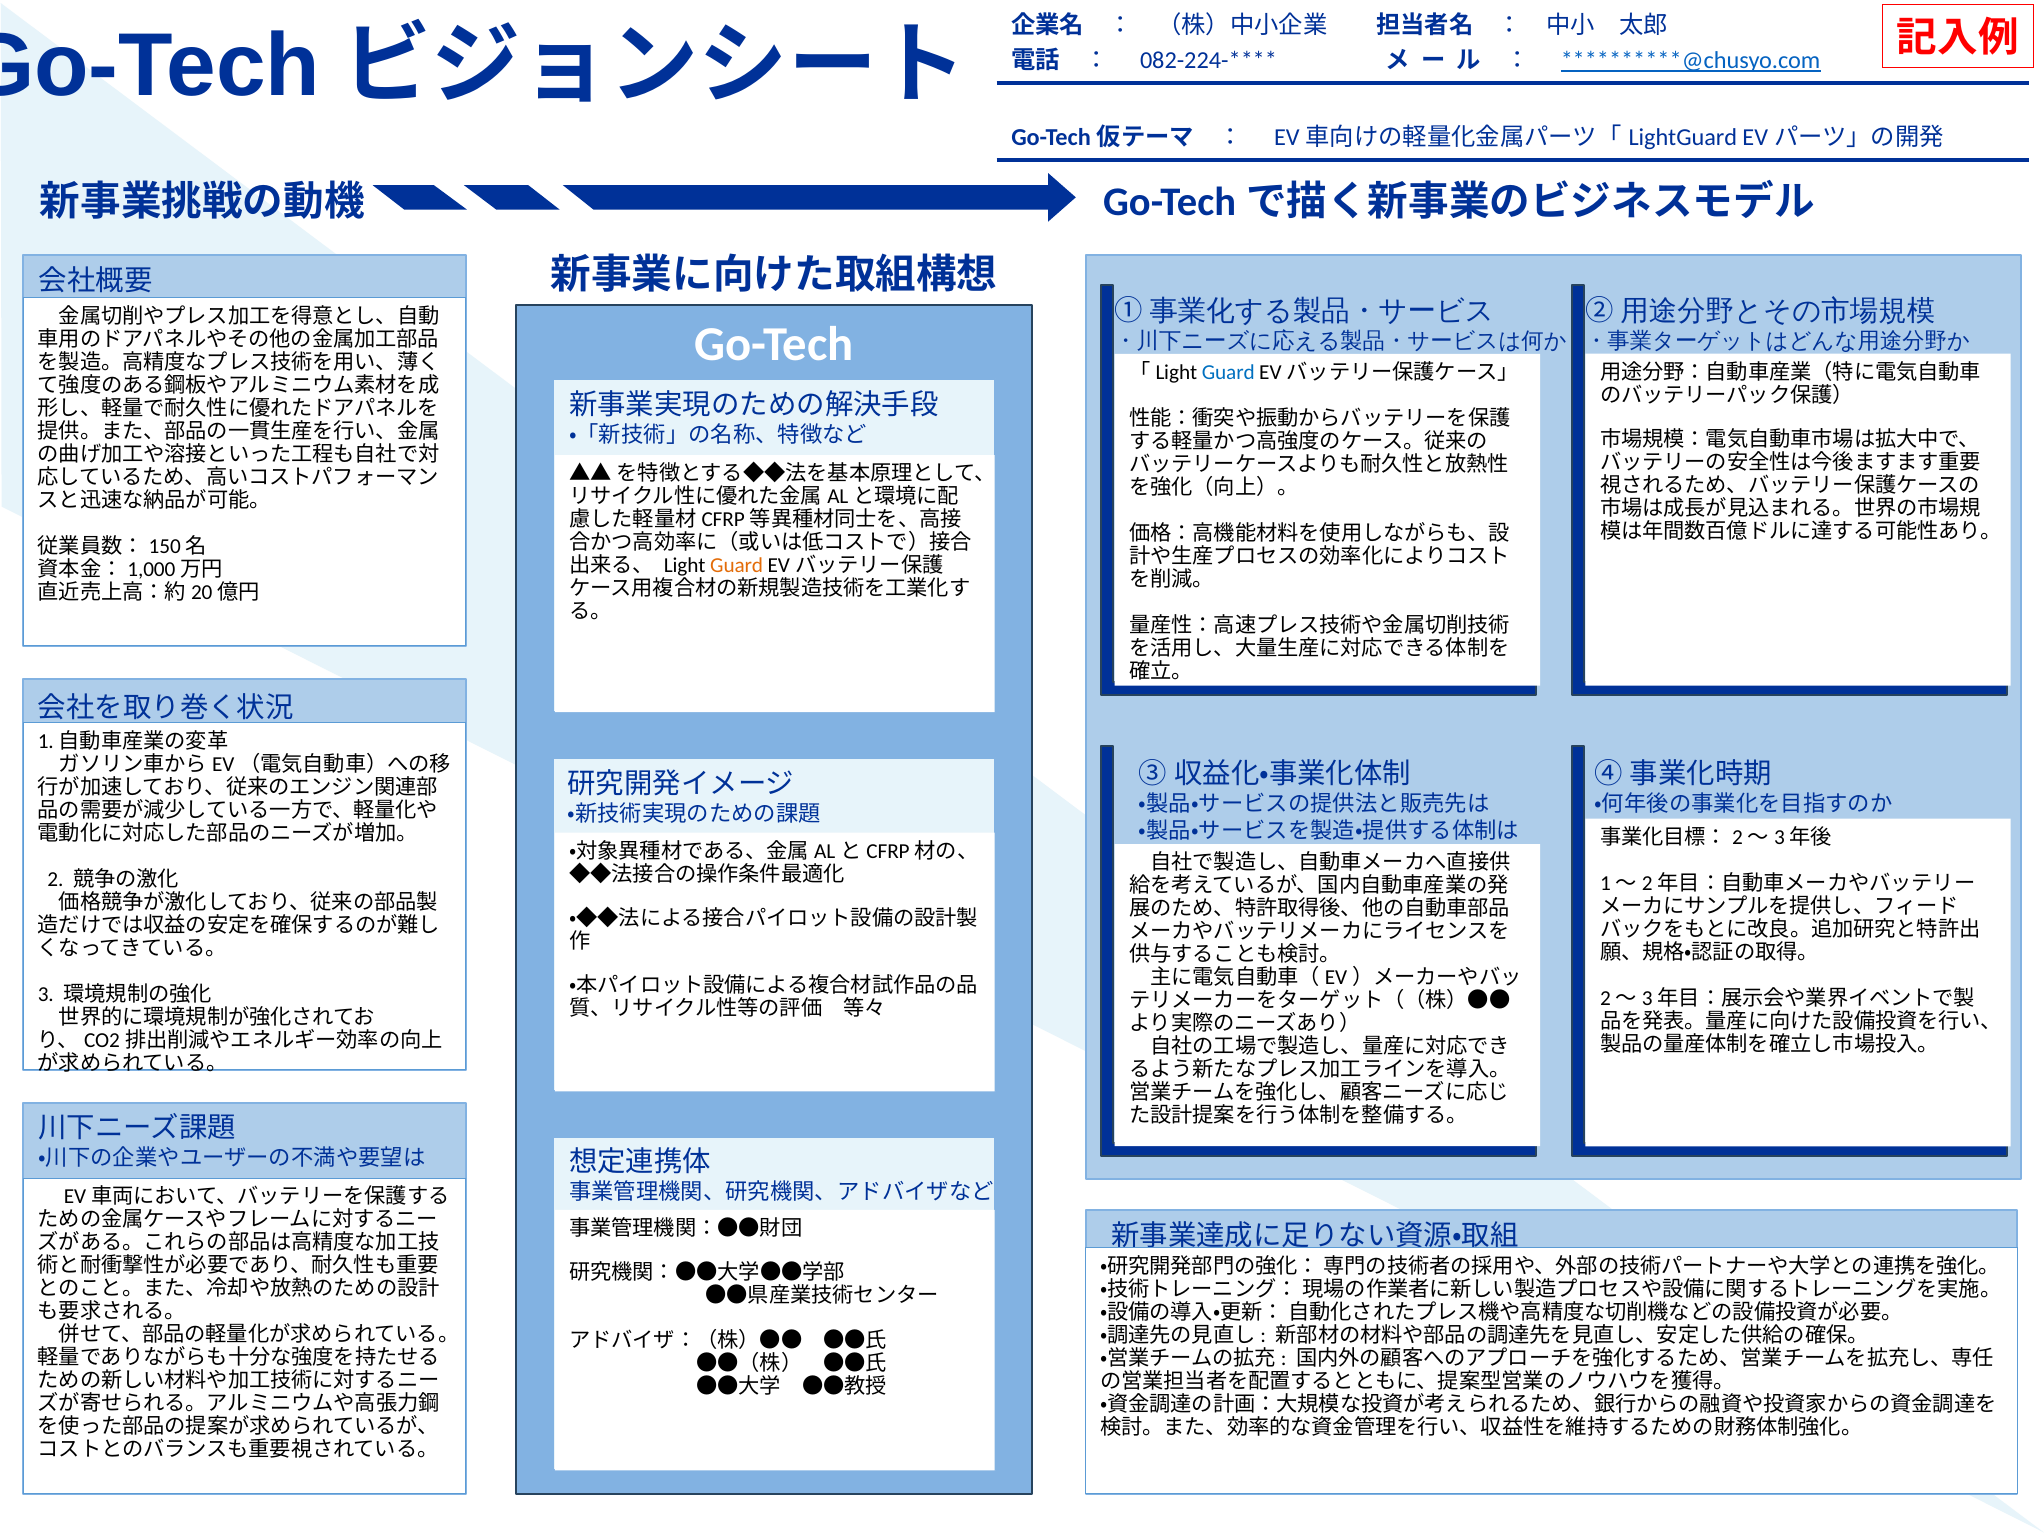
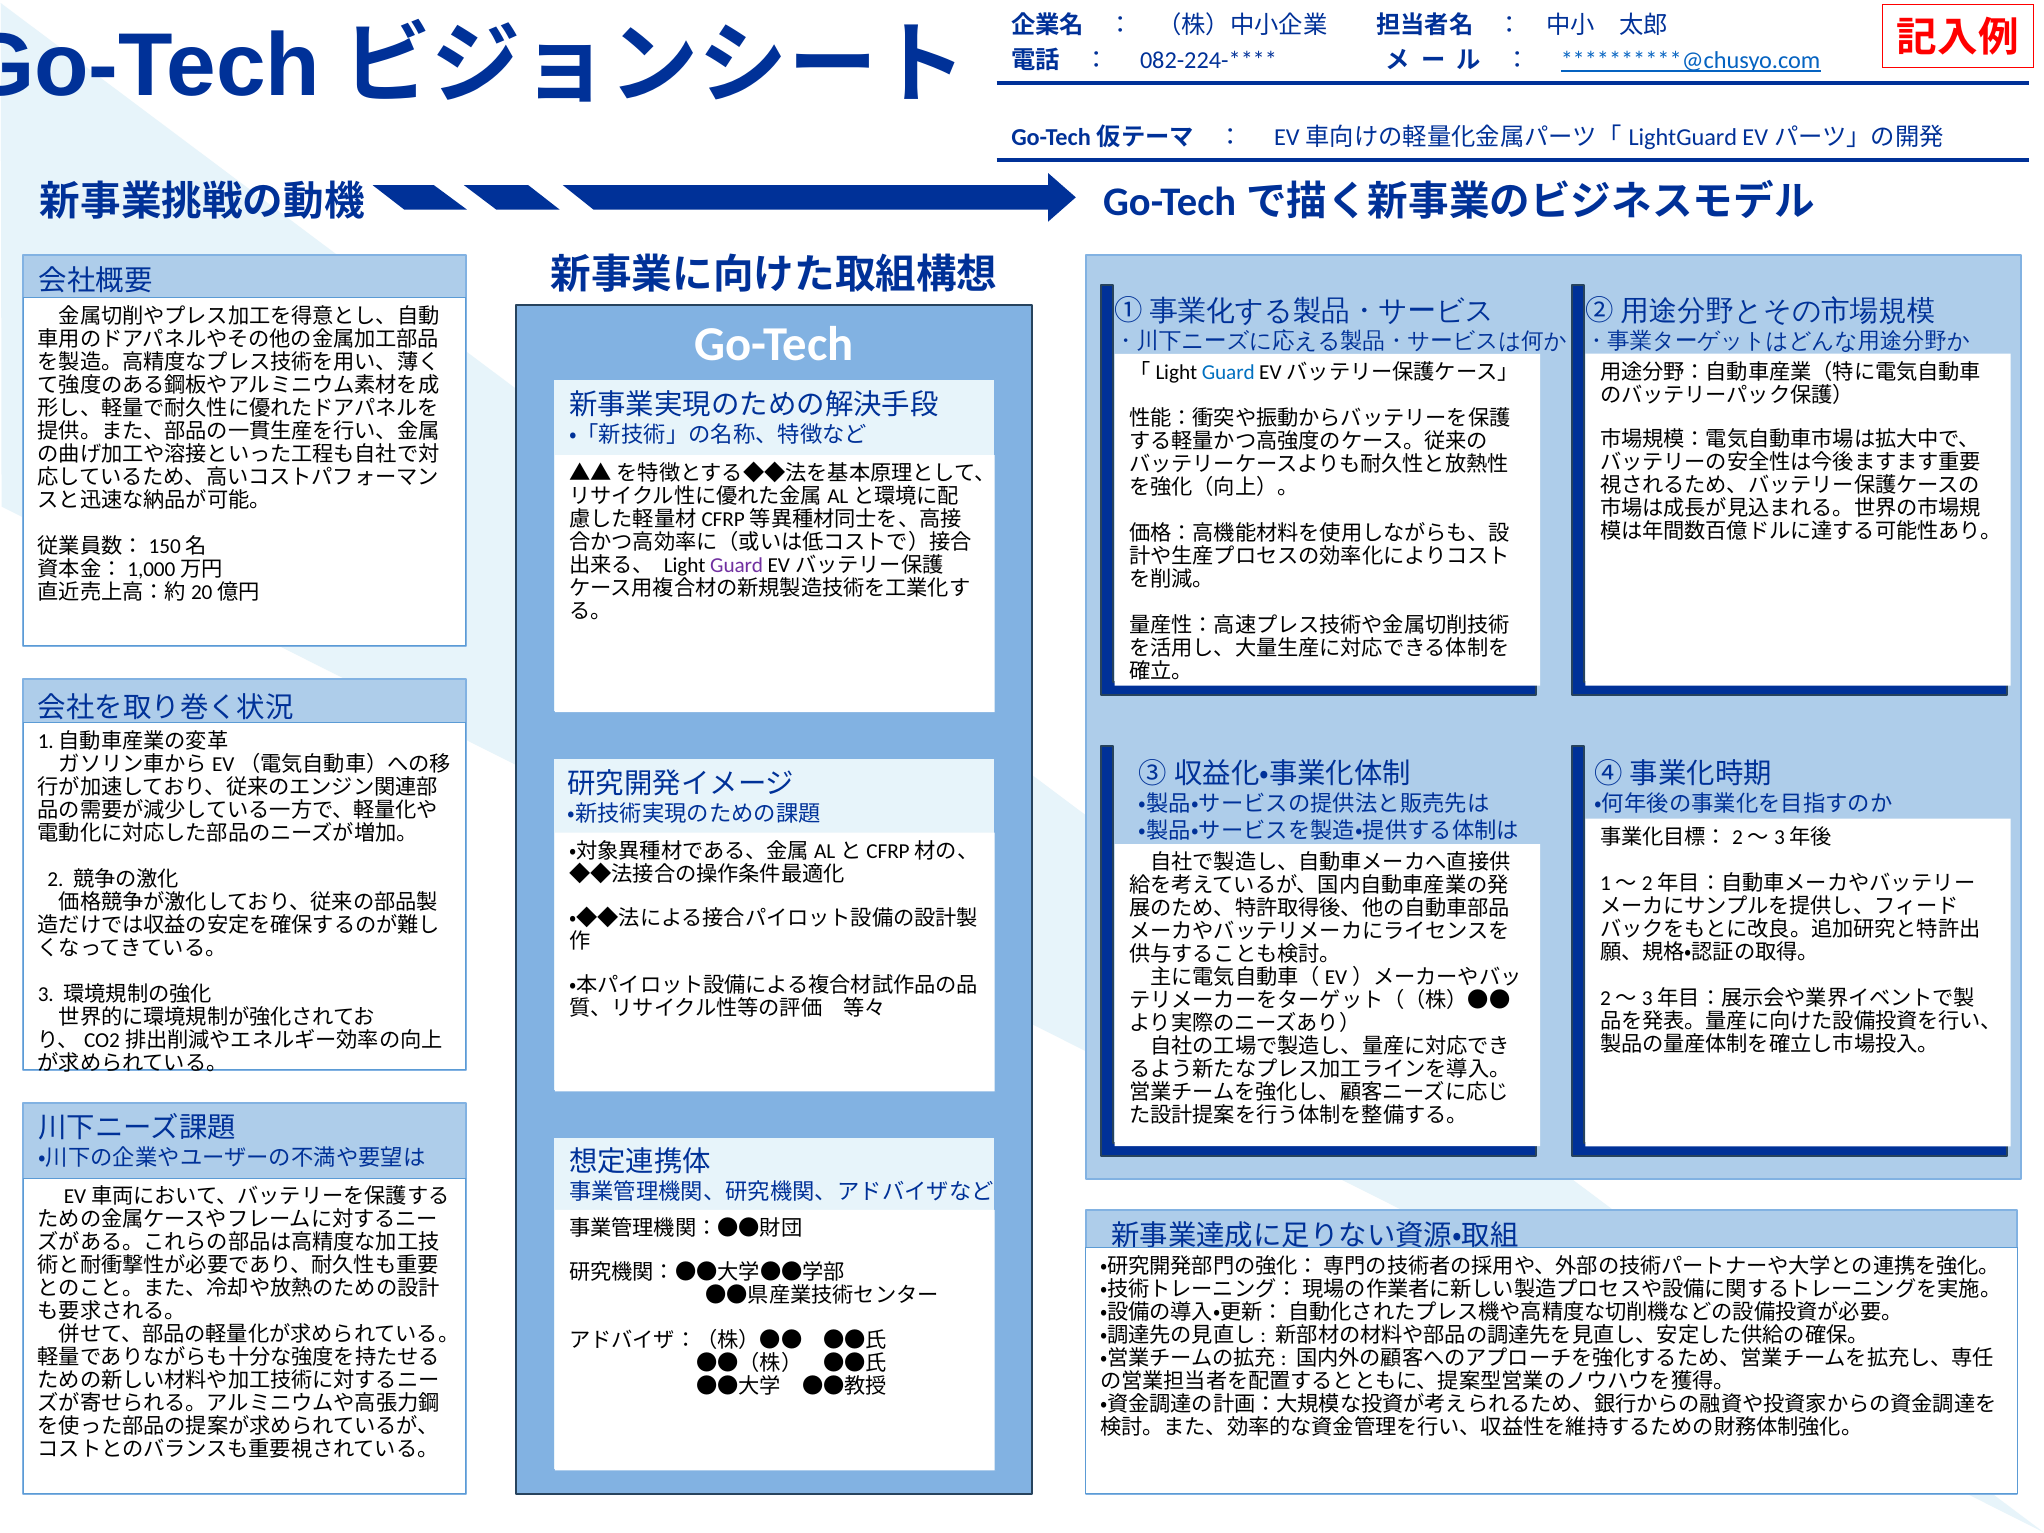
Guard at (737, 566) colour: orange -> purple
